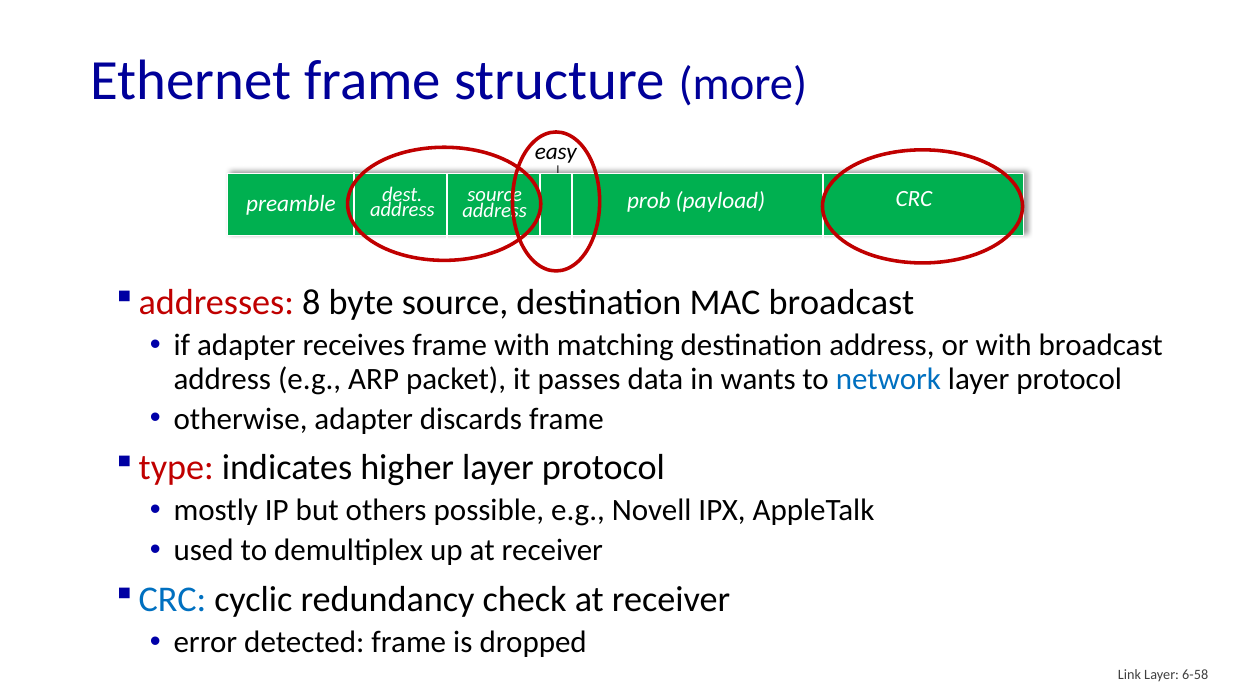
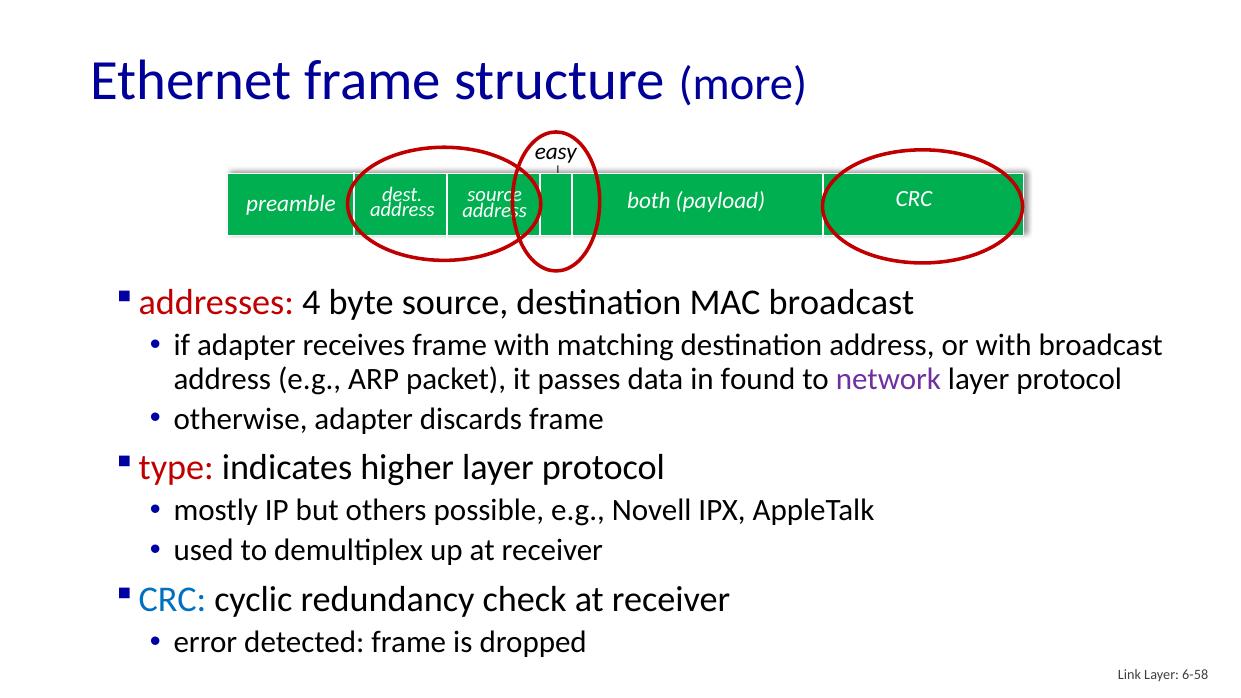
prob: prob -> both
8: 8 -> 4
wants: wants -> found
network colour: blue -> purple
